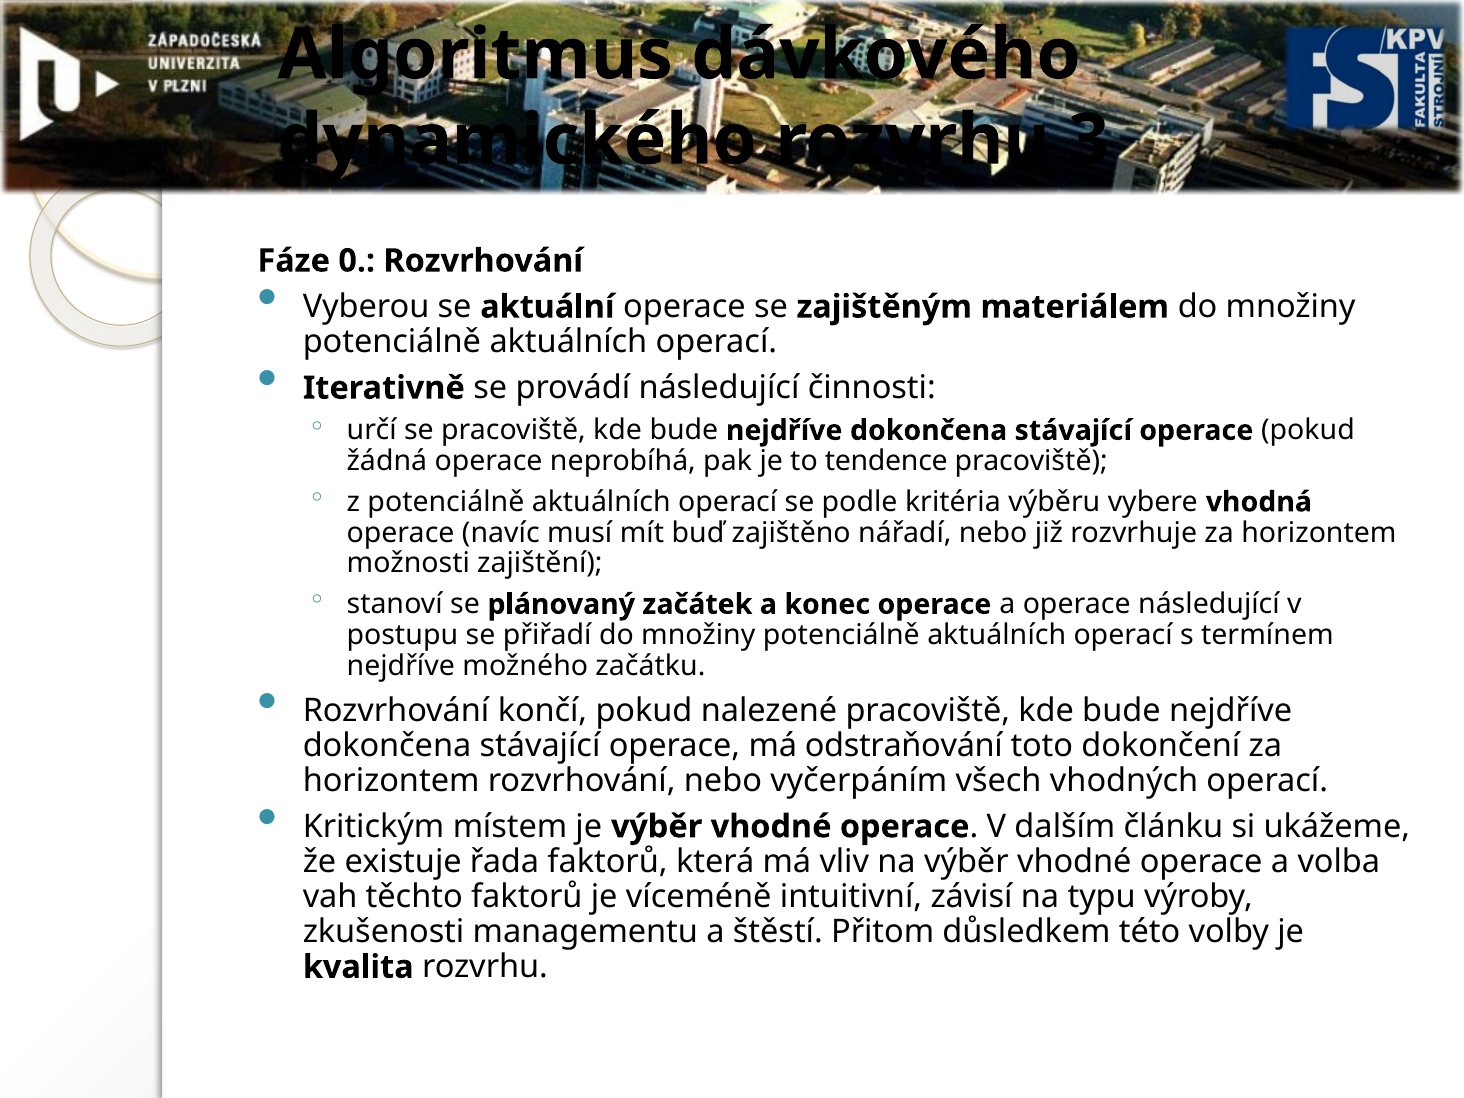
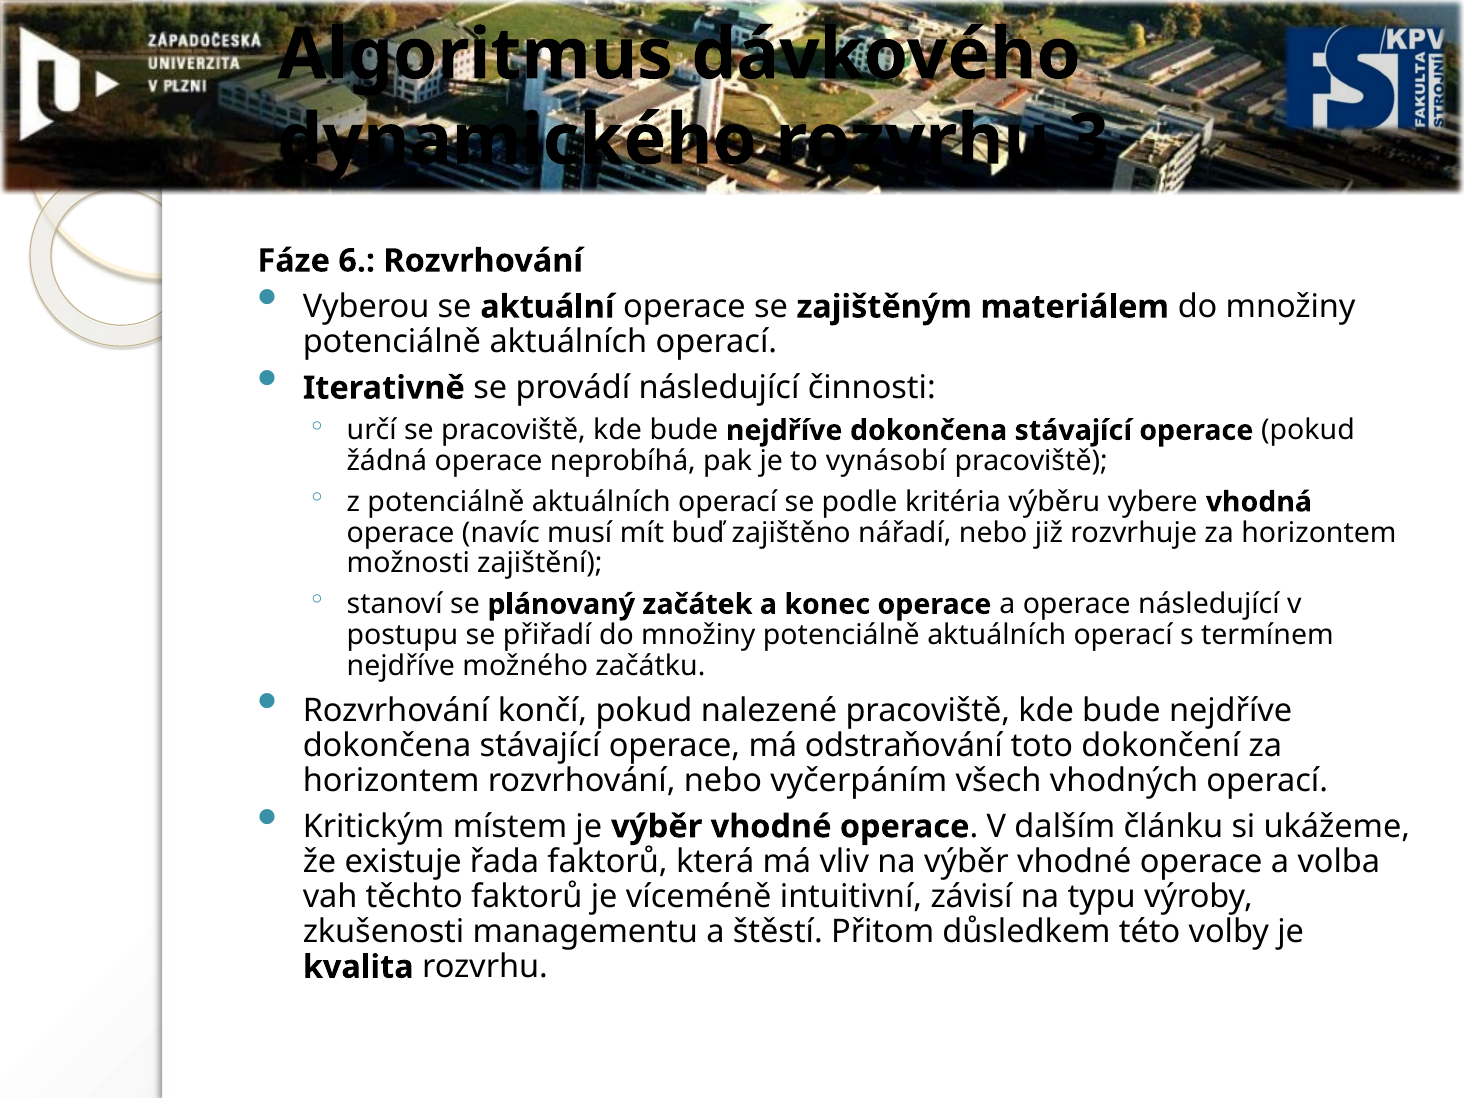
0: 0 -> 6
tendence: tendence -> vynásobí
